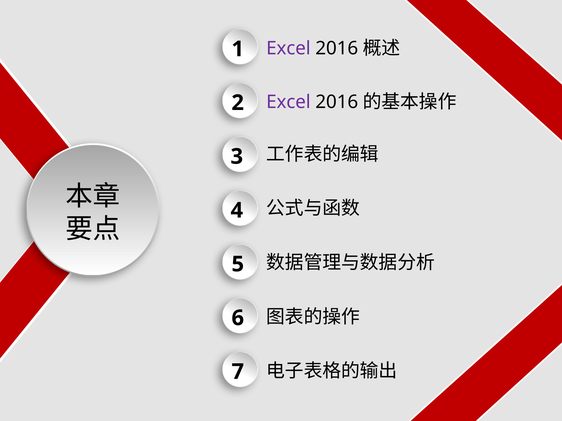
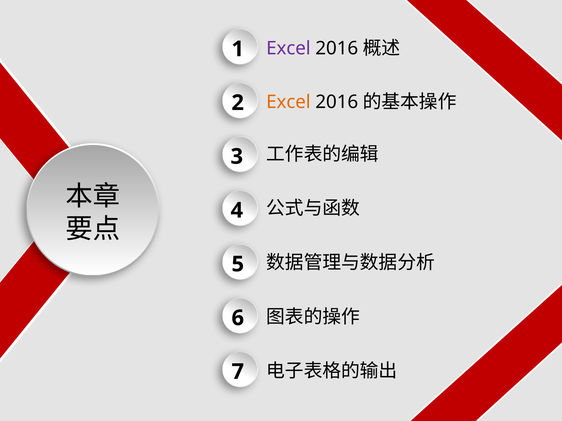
Excel at (288, 102) colour: purple -> orange
